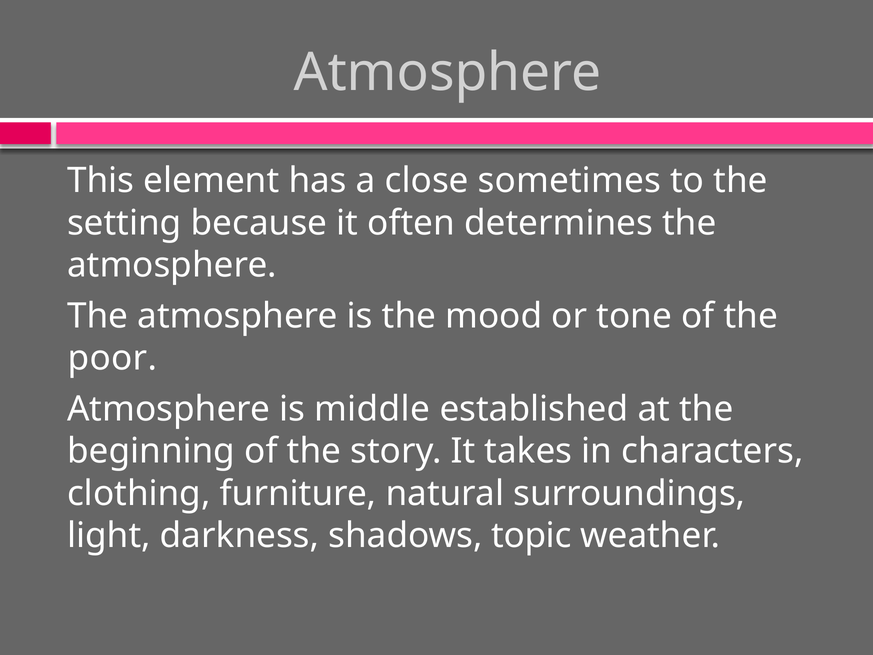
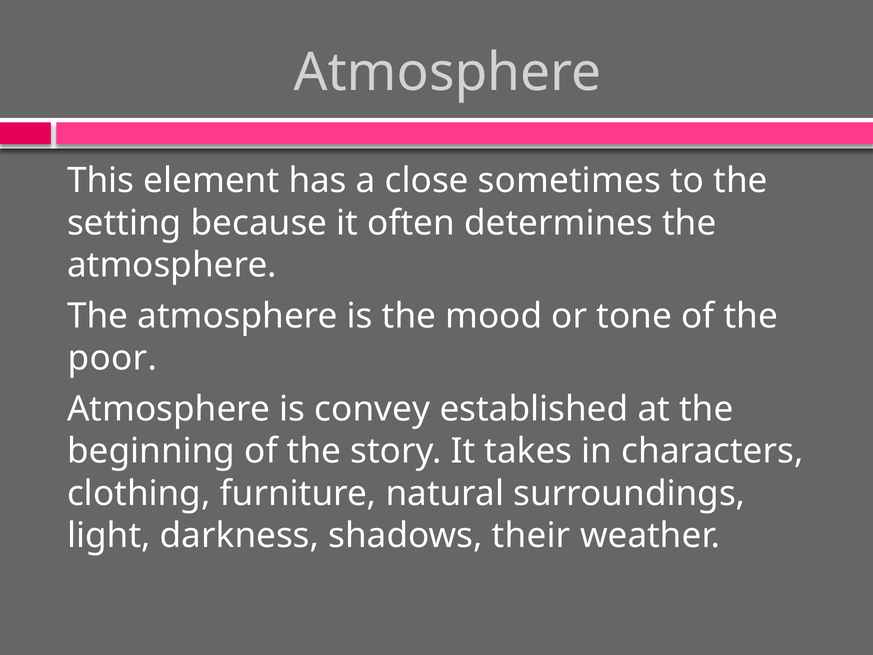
middle: middle -> convey
topic: topic -> their
